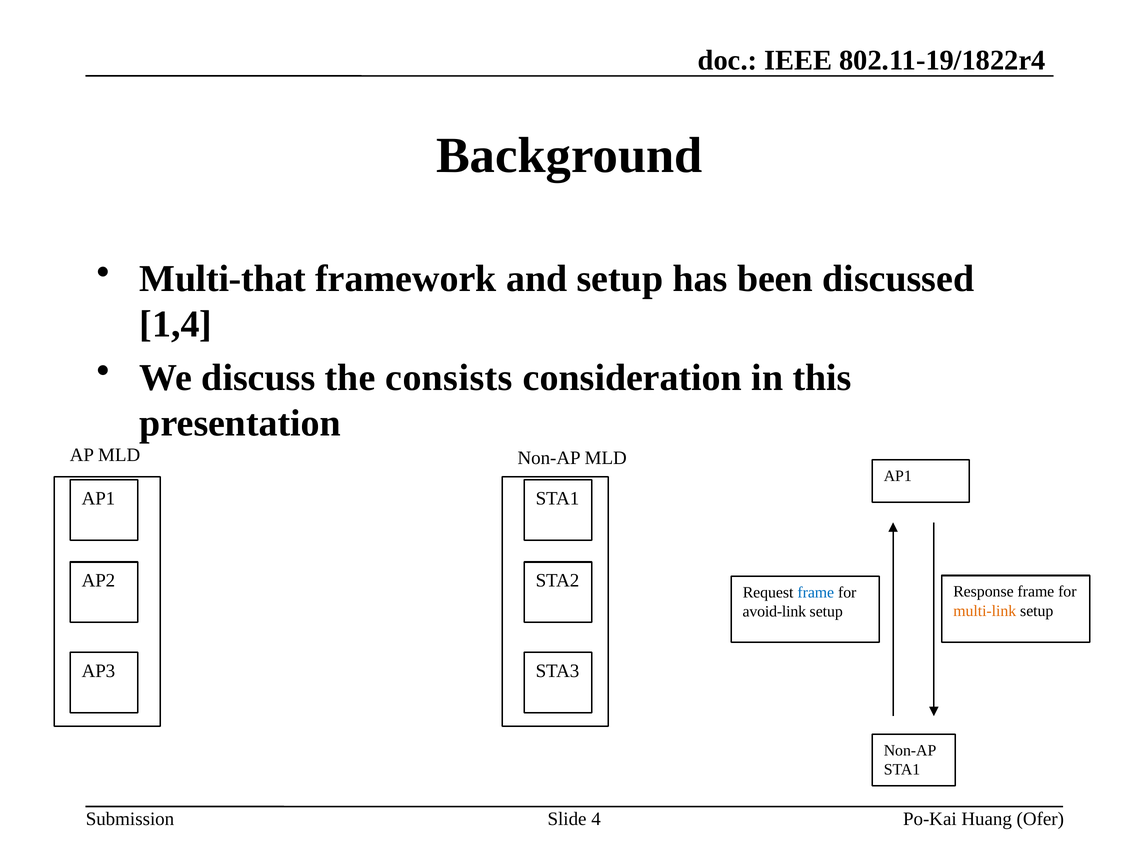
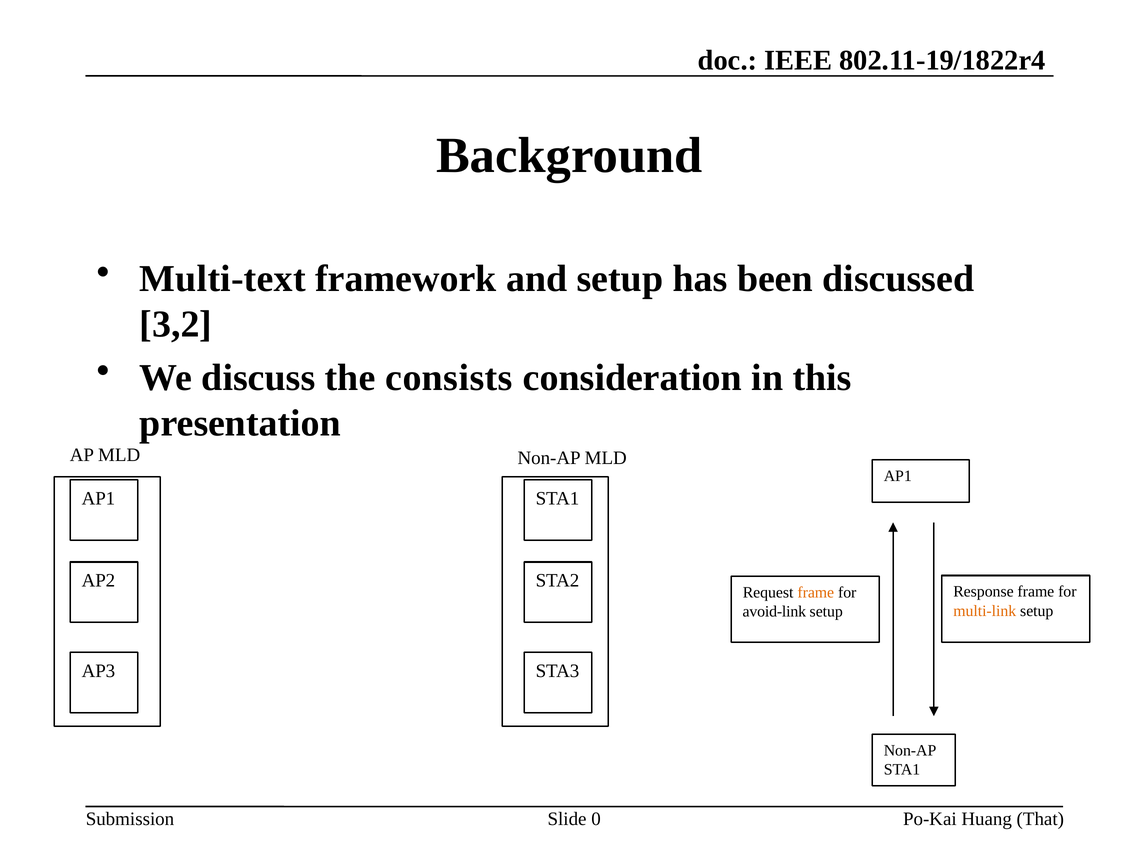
Multi-that: Multi-that -> Multi-text
1,4: 1,4 -> 3,2
frame at (816, 593) colour: blue -> orange
4: 4 -> 0
Ofer: Ofer -> That
